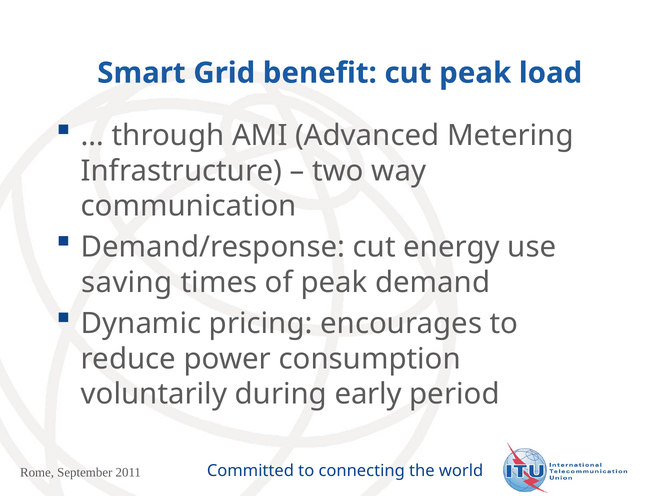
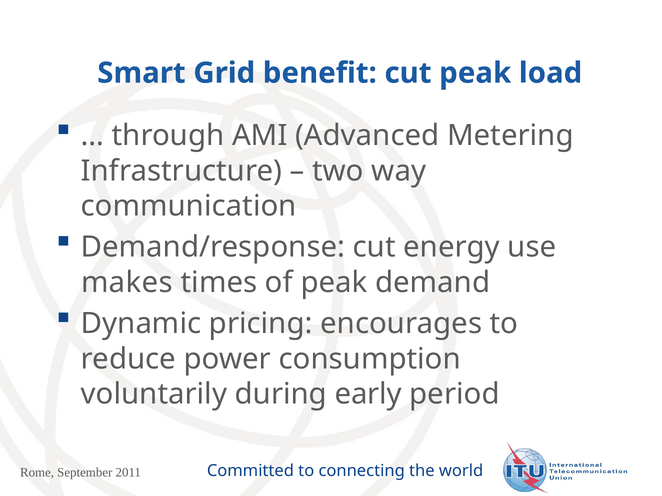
saving: saving -> makes
